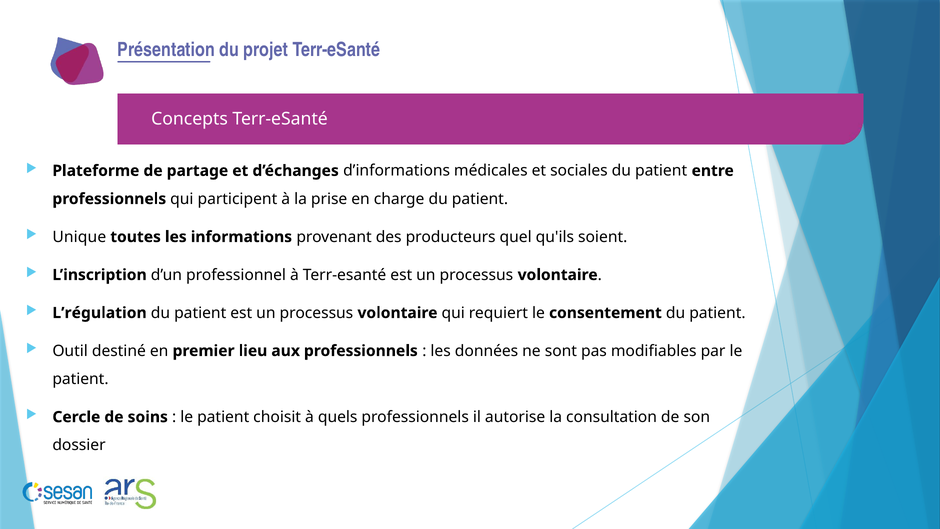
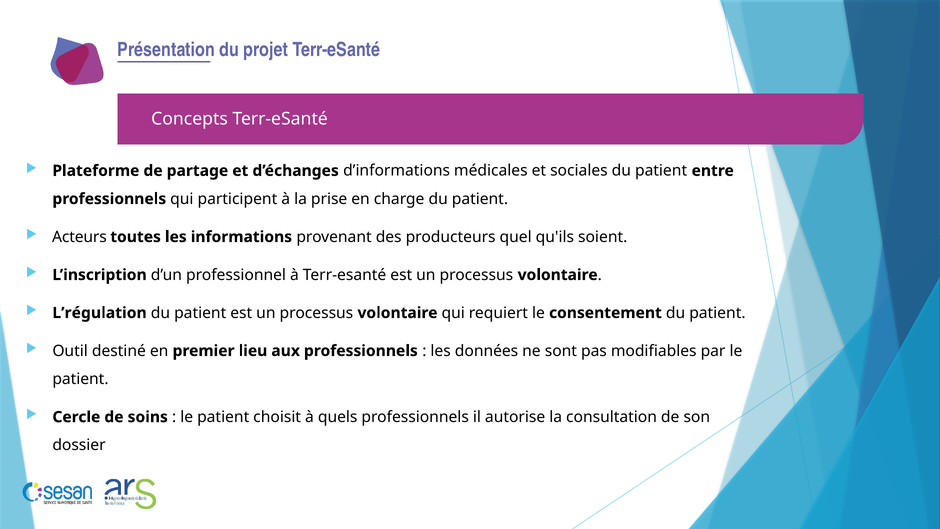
Unique: Unique -> Acteurs
